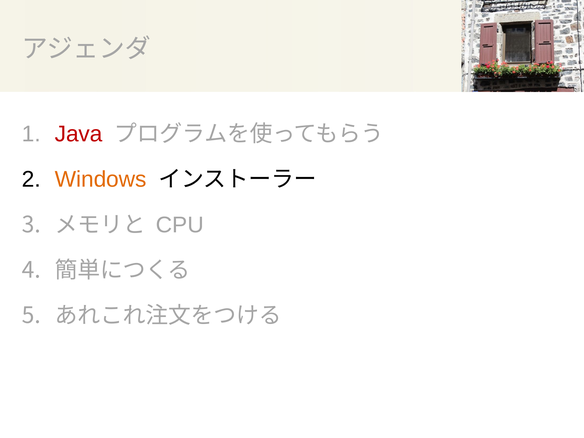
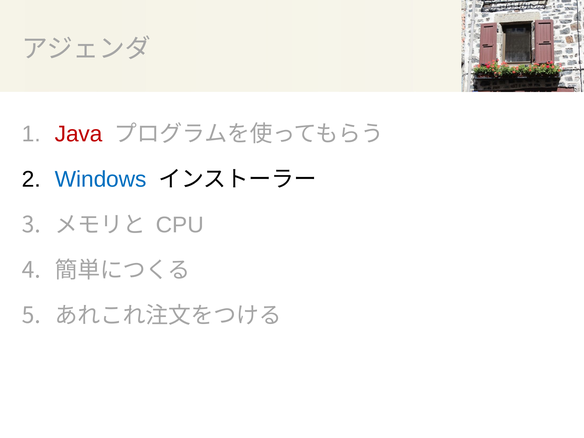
Windows colour: orange -> blue
